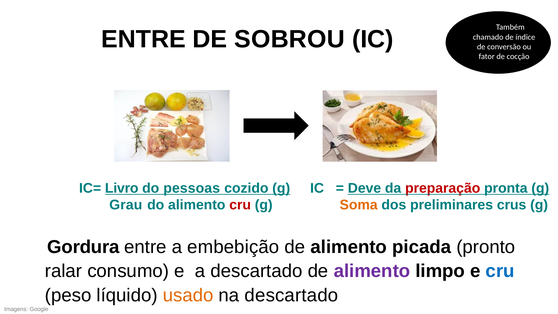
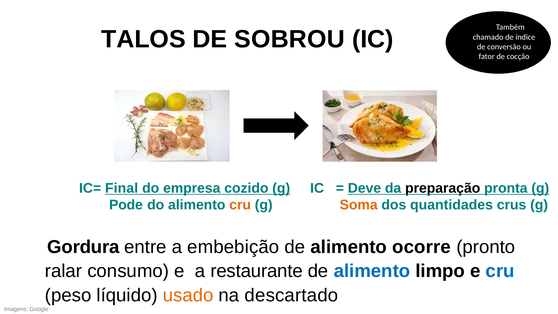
ENTRE at (143, 39): ENTRE -> TALOS
Livro: Livro -> Final
pessoas: pessoas -> empresa
preparação colour: red -> black
Grau: Grau -> Pode
cru at (240, 205) colour: red -> orange
preliminares: preliminares -> quantidades
picada: picada -> ocorre
a descartado: descartado -> restaurante
alimento at (372, 271) colour: purple -> blue
